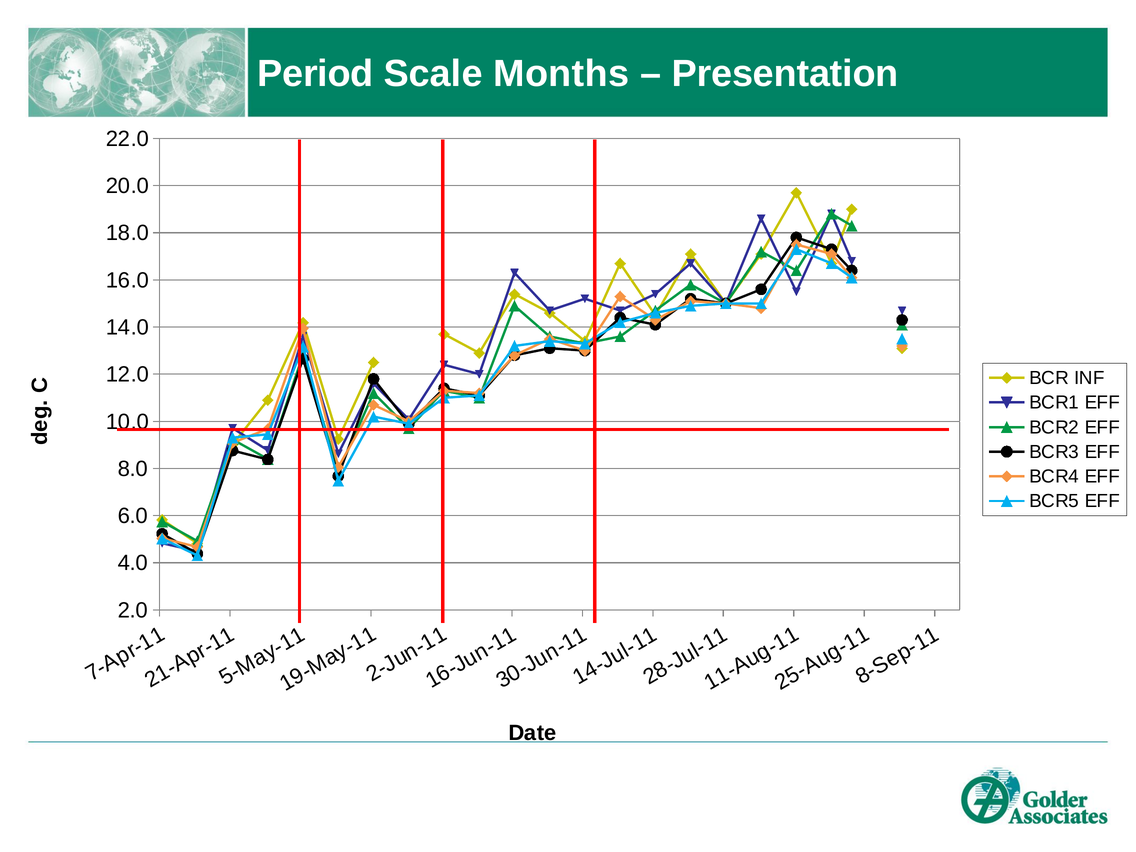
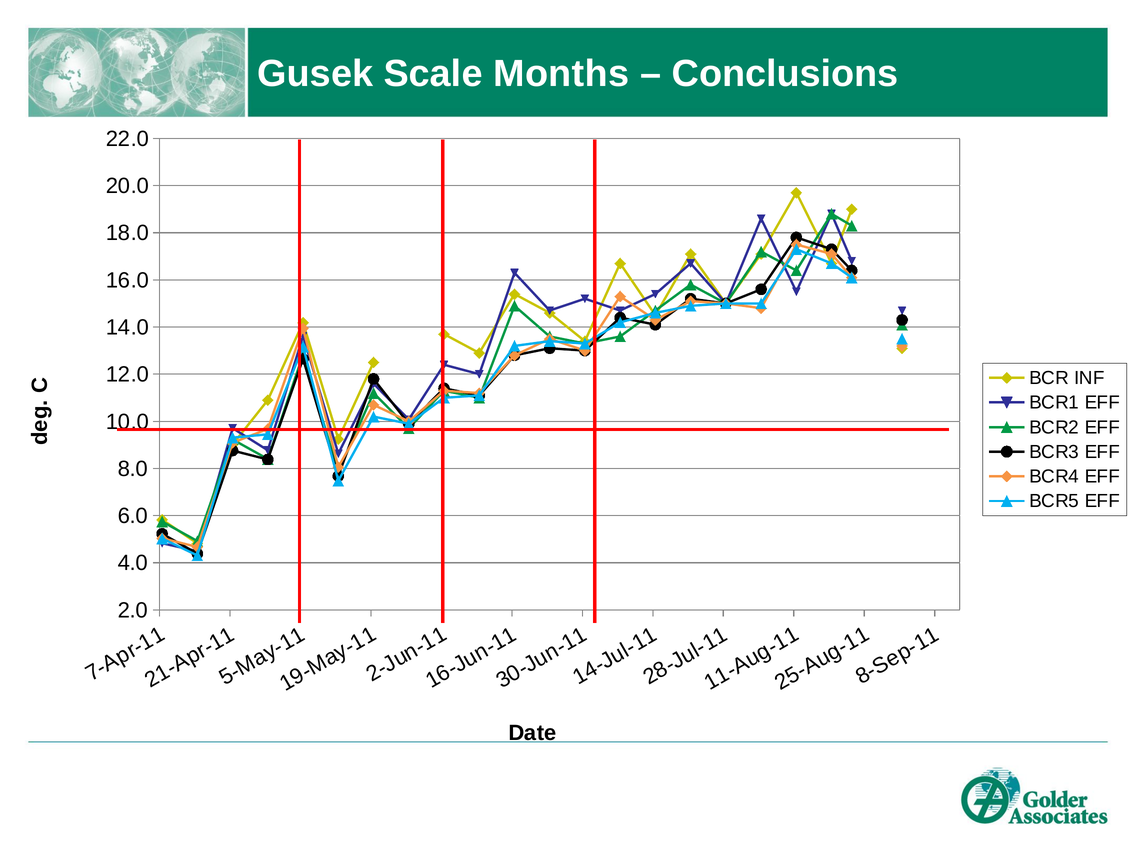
Period: Period -> Gusek
Presentation: Presentation -> Conclusions
